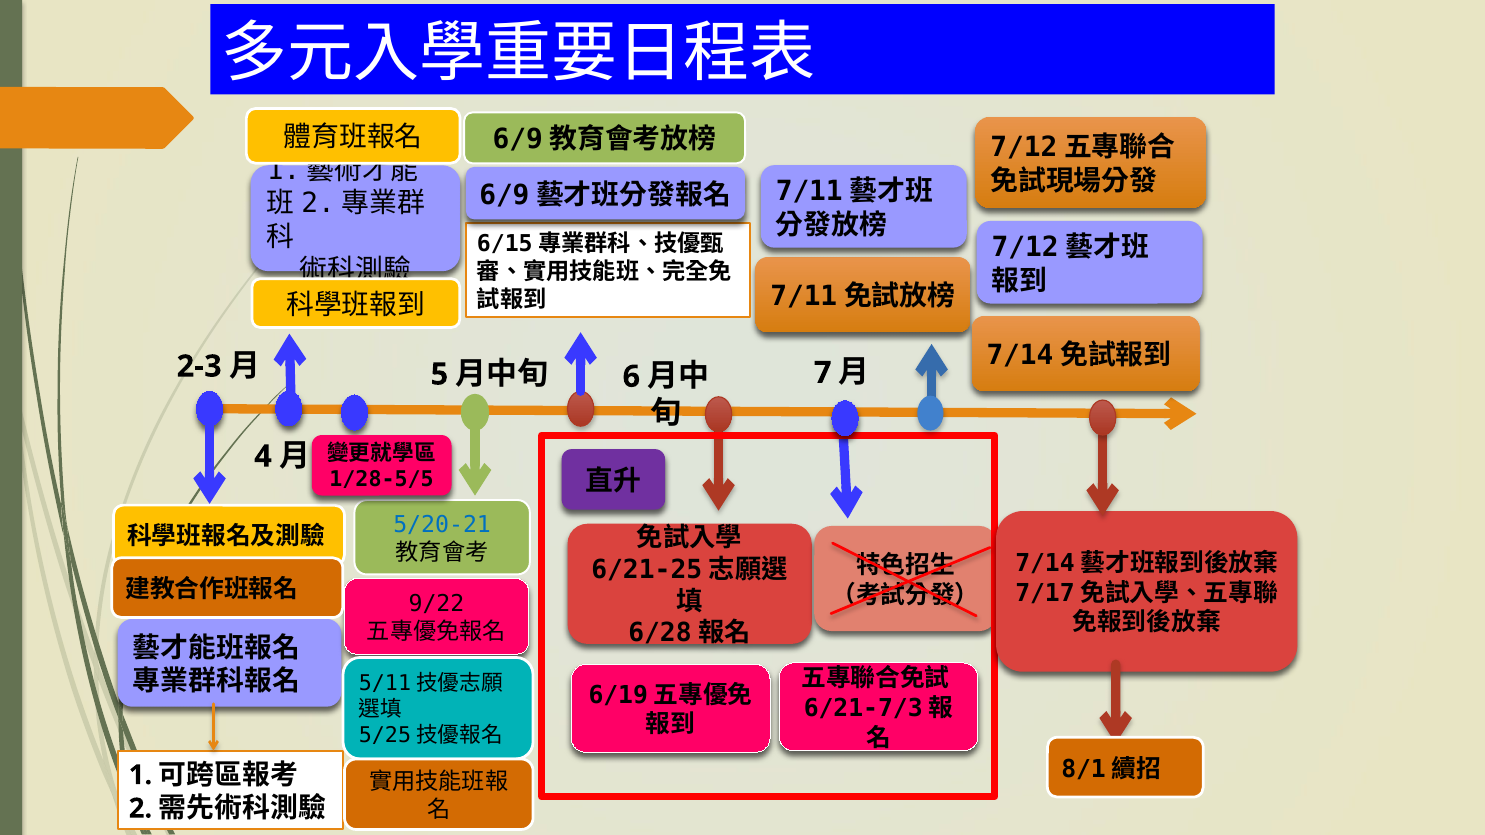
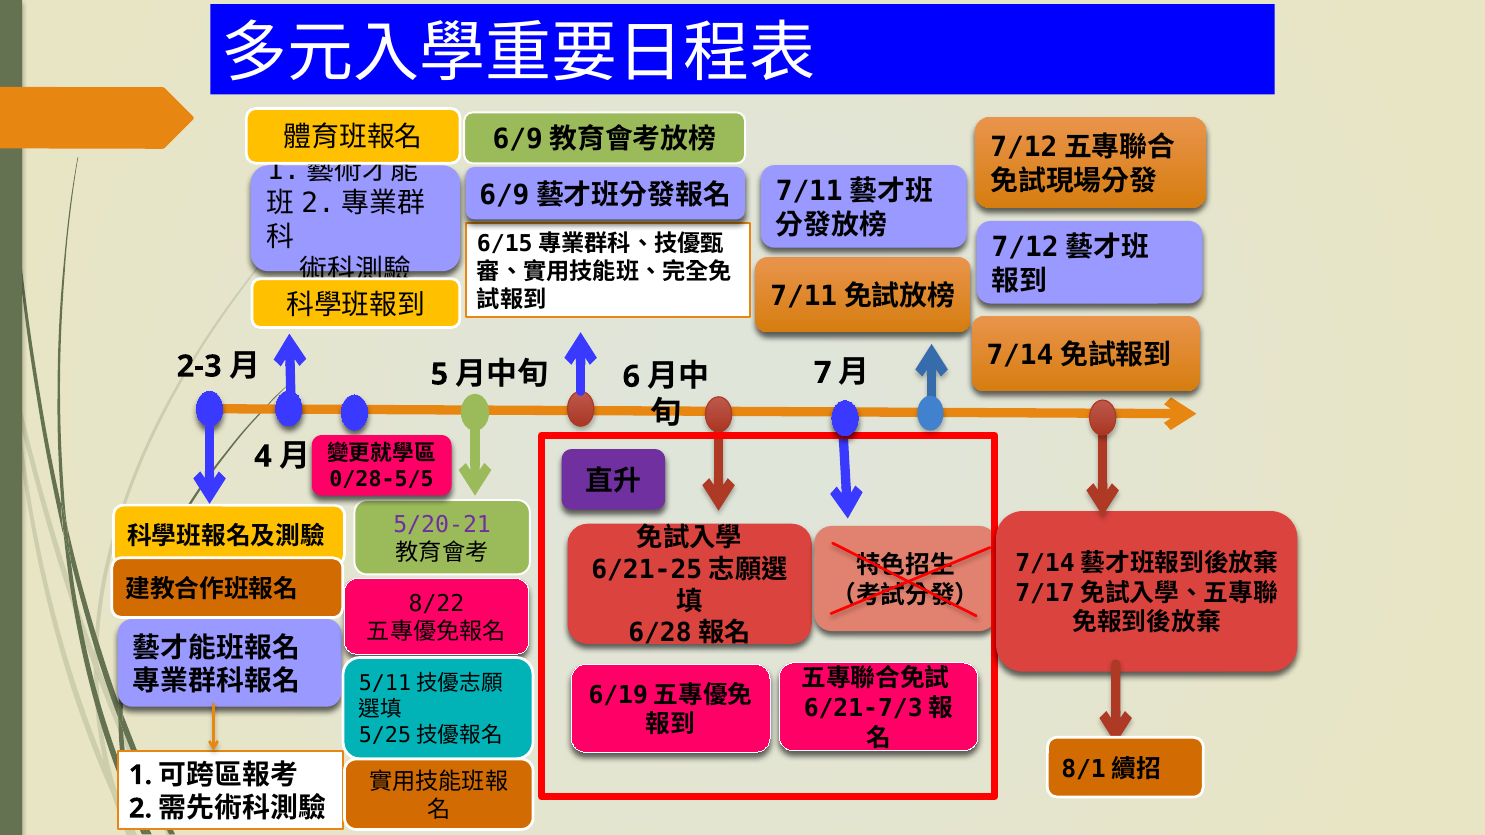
1/28-5/5: 1/28-5/5 -> 0/28-5/5
5/20-21 colour: blue -> purple
9/22: 9/22 -> 8/22
